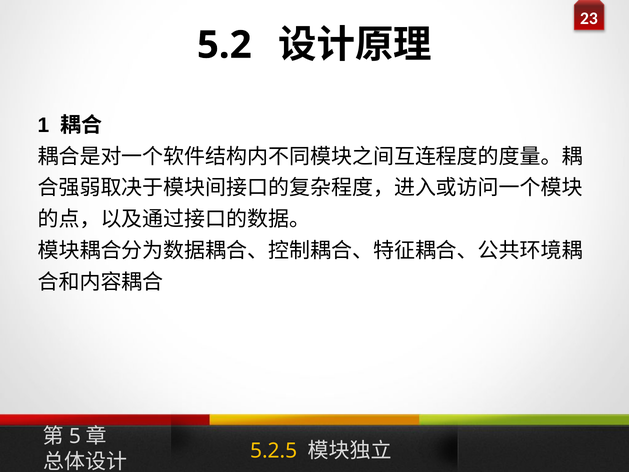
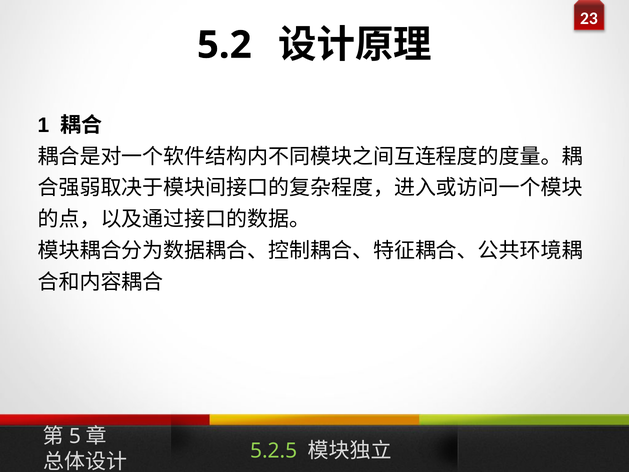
5.2.5 colour: yellow -> light green
